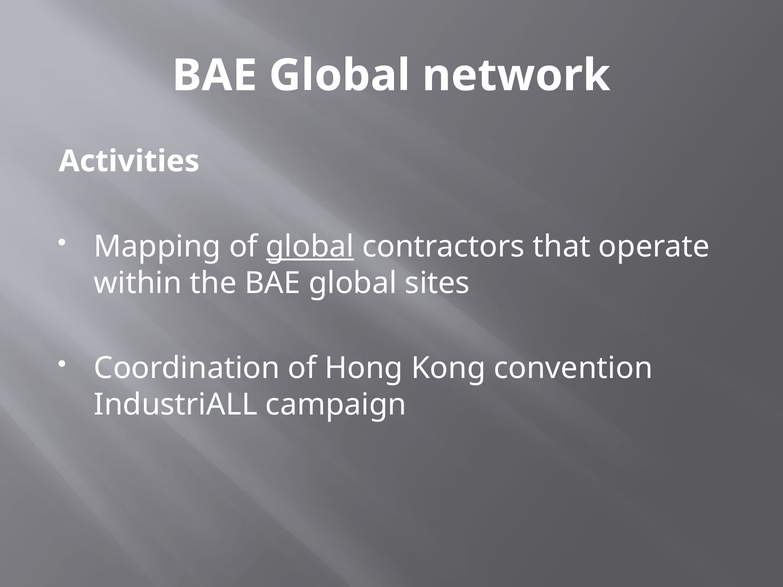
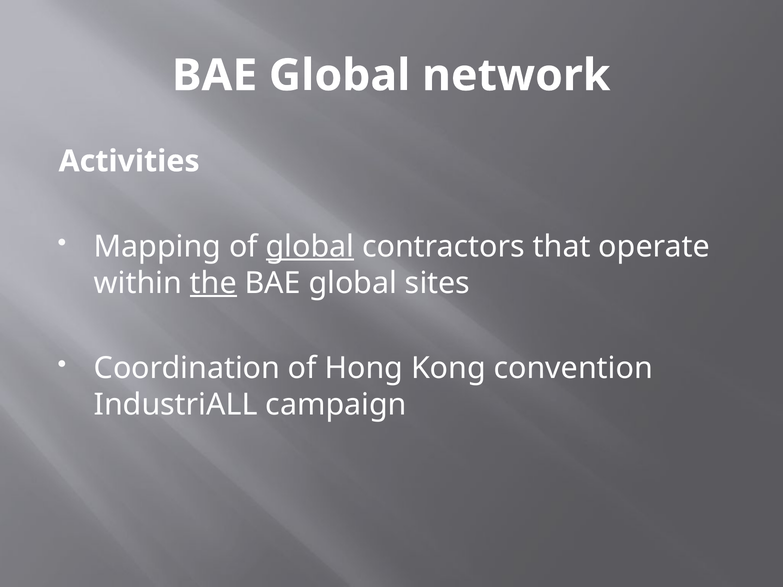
the underline: none -> present
